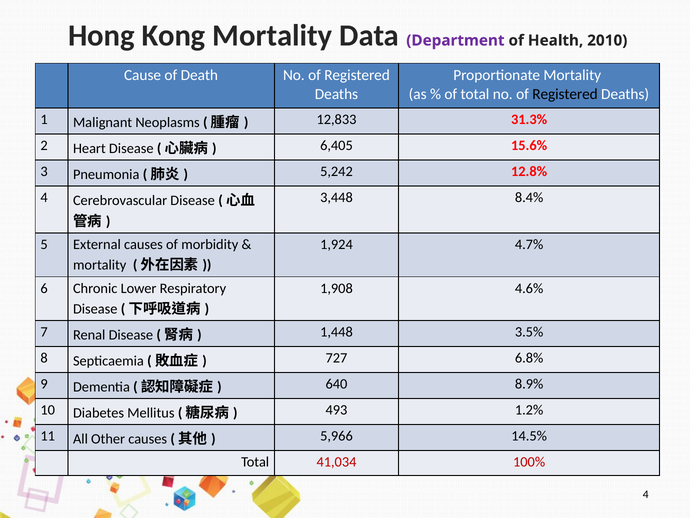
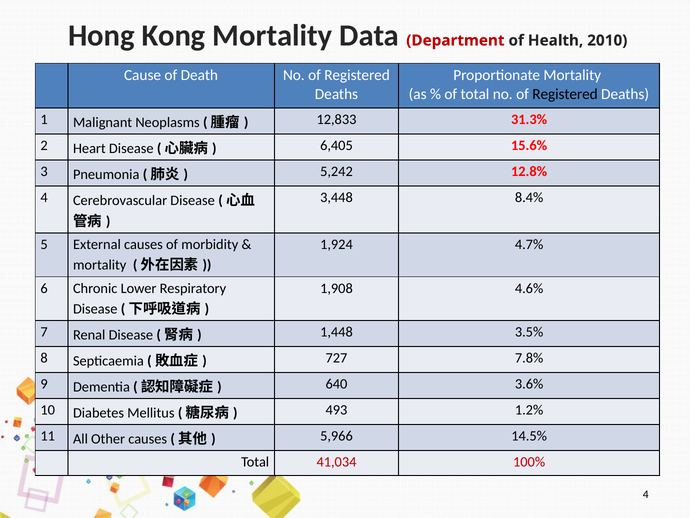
Department colour: purple -> red
6.8%: 6.8% -> 7.8%
8.9%: 8.9% -> 3.6%
